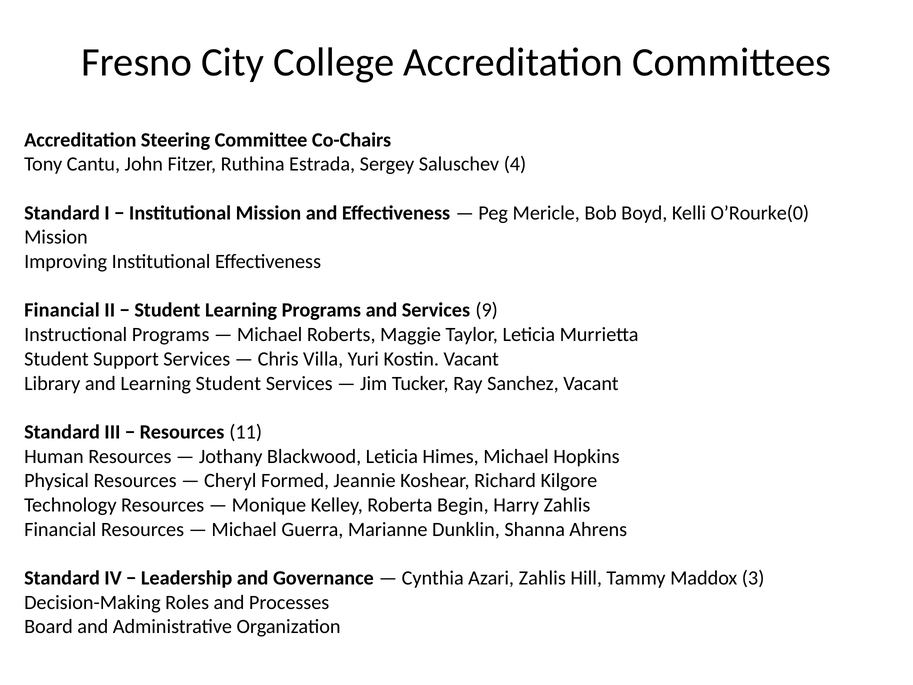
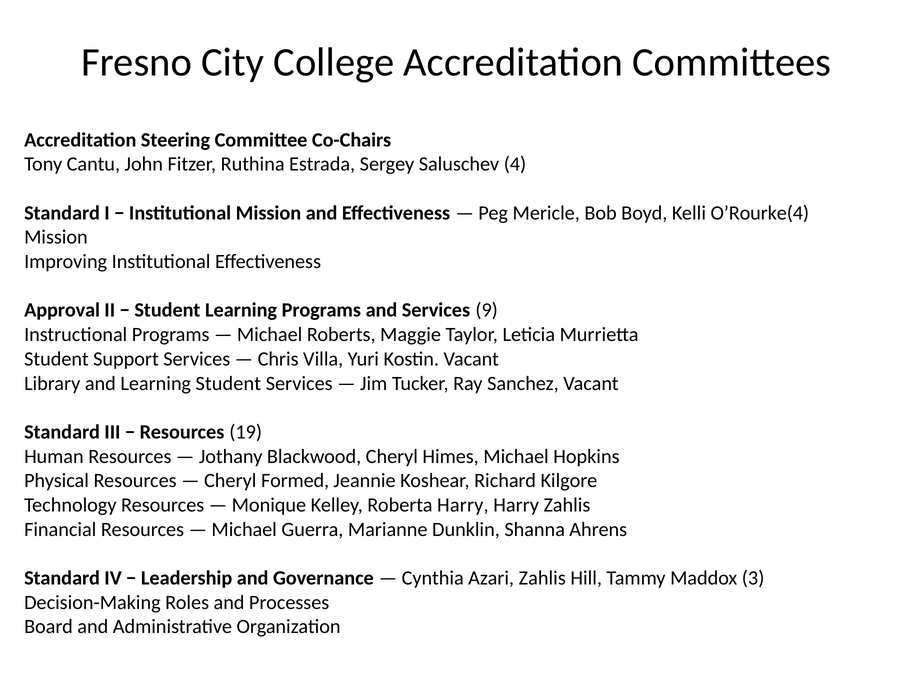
O’Rourke(0: O’Rourke(0 -> O’Rourke(4
Financial at (62, 310): Financial -> Approval
11: 11 -> 19
Blackwood Leticia: Leticia -> Cheryl
Roberta Begin: Begin -> Harry
